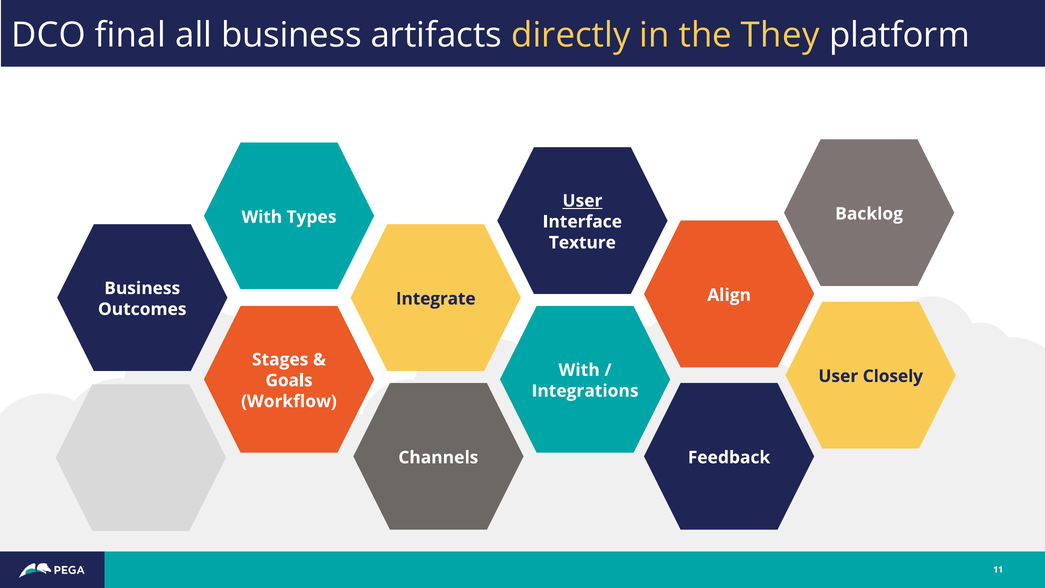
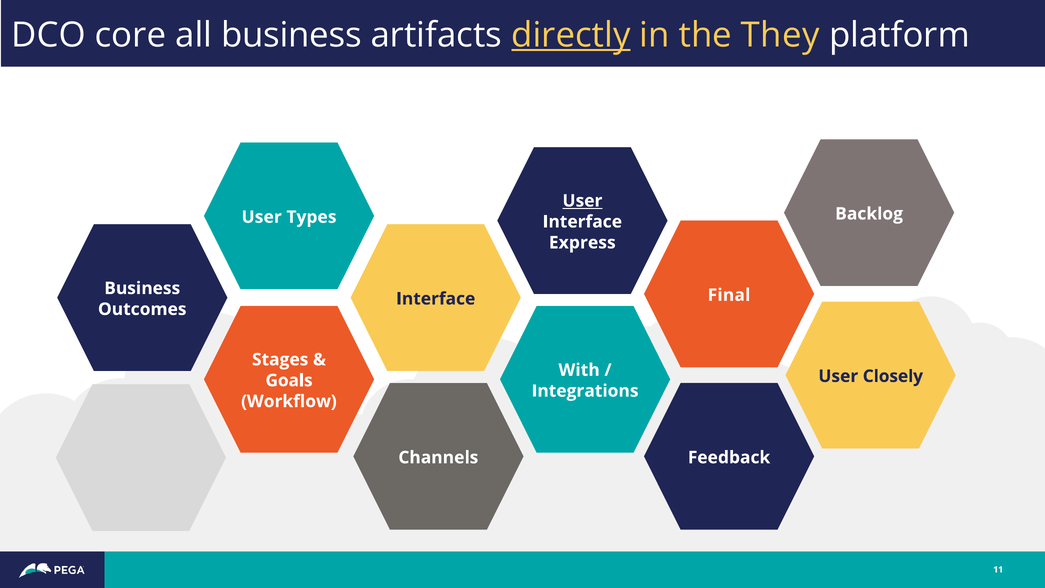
final: final -> core
directly underline: none -> present
With at (262, 217): With -> User
Texture: Texture -> Express
Align: Align -> Final
Integrate at (436, 299): Integrate -> Interface
